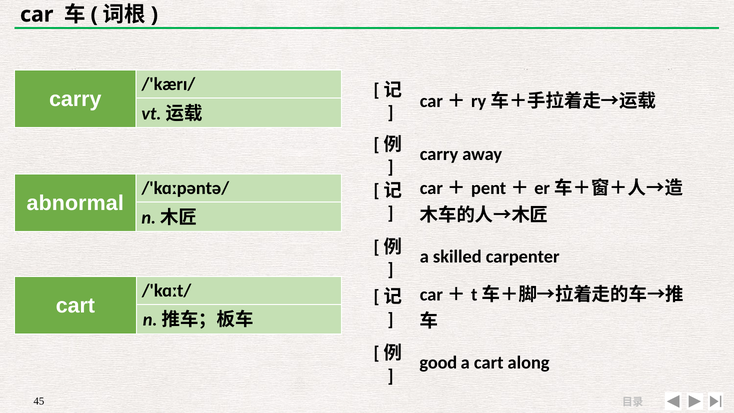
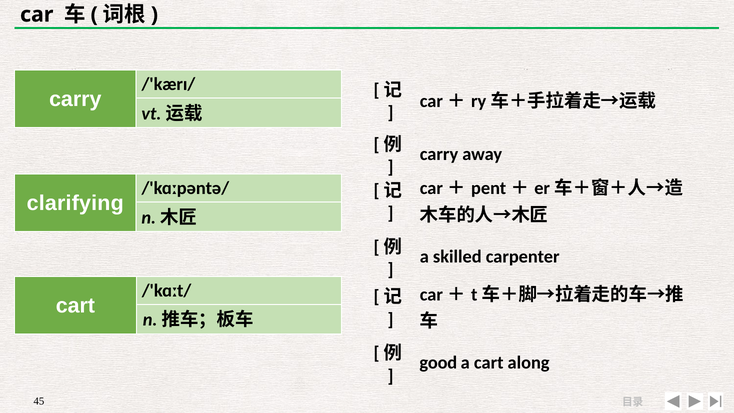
abnormal: abnormal -> clarifying
